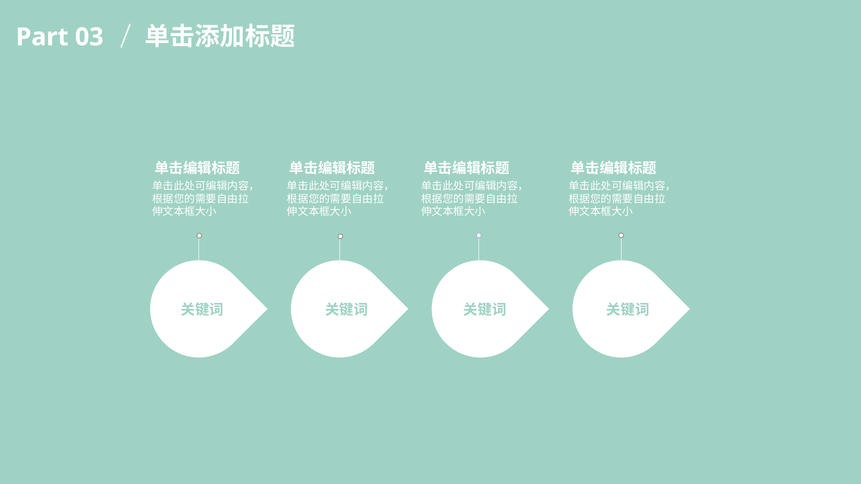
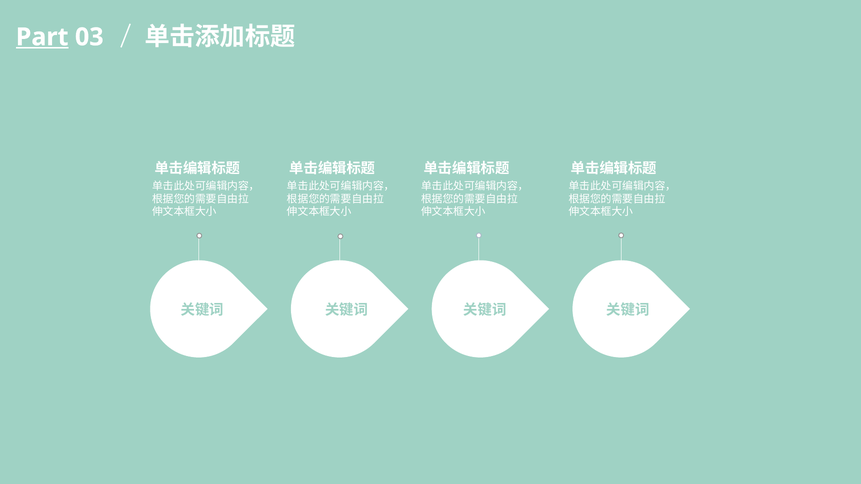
Part underline: none -> present
